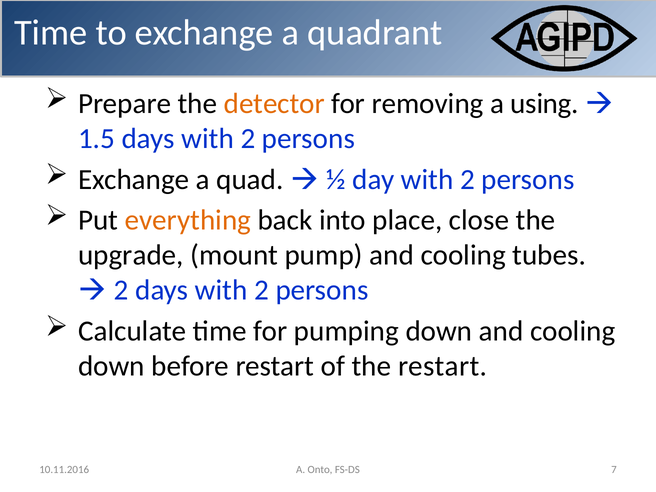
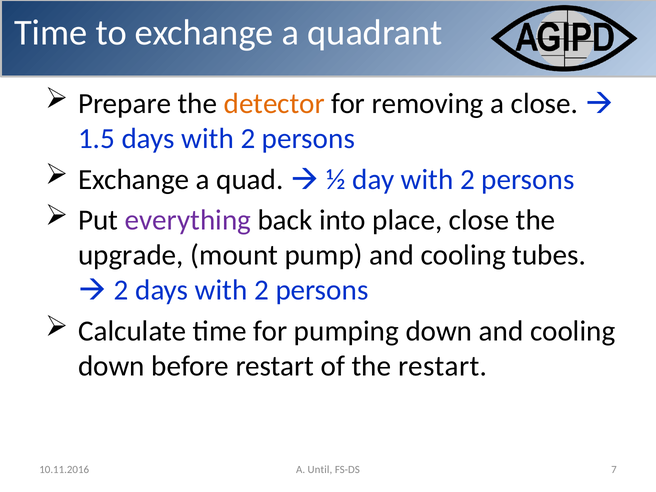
a using: using -> close
everything colour: orange -> purple
Onto: Onto -> Until
